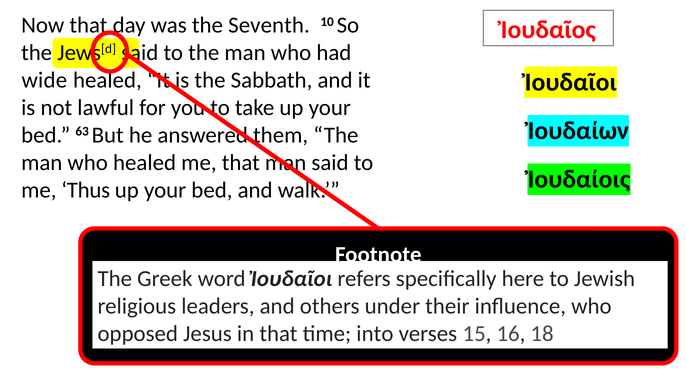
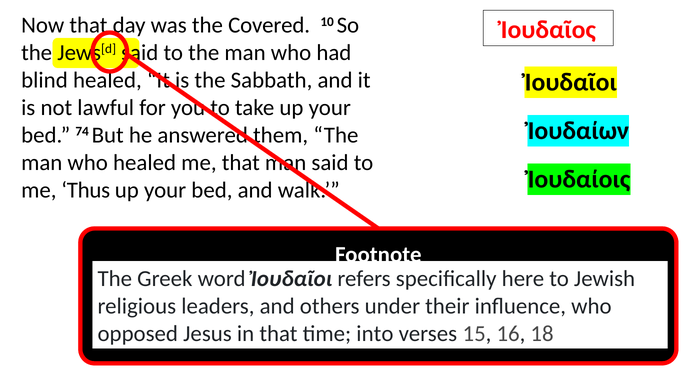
Seventh: Seventh -> Covered
wide: wide -> blind
63: 63 -> 74
